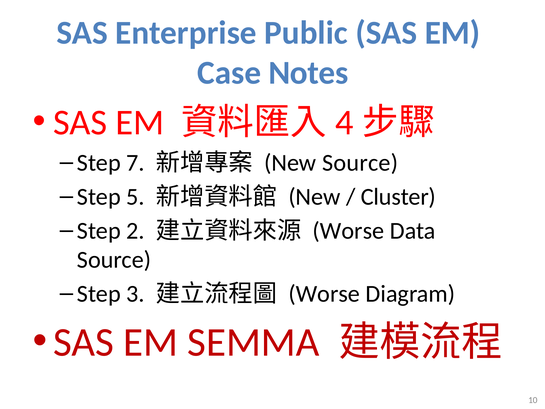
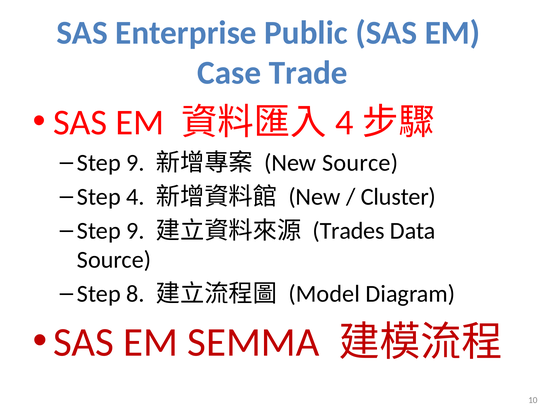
Notes: Notes -> Trade
7 at (135, 163): 7 -> 9
5: 5 -> 4
2 at (135, 231): 2 -> 9
Worse at (348, 231): Worse -> Trades
3: 3 -> 8
Worse at (324, 294): Worse -> Model
